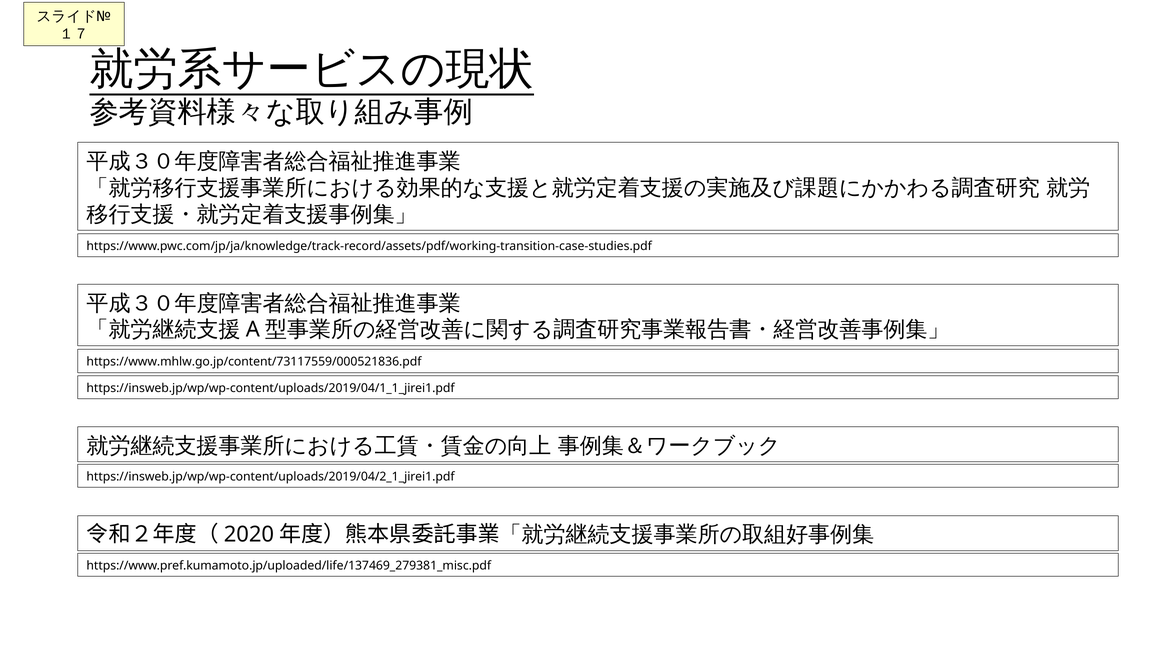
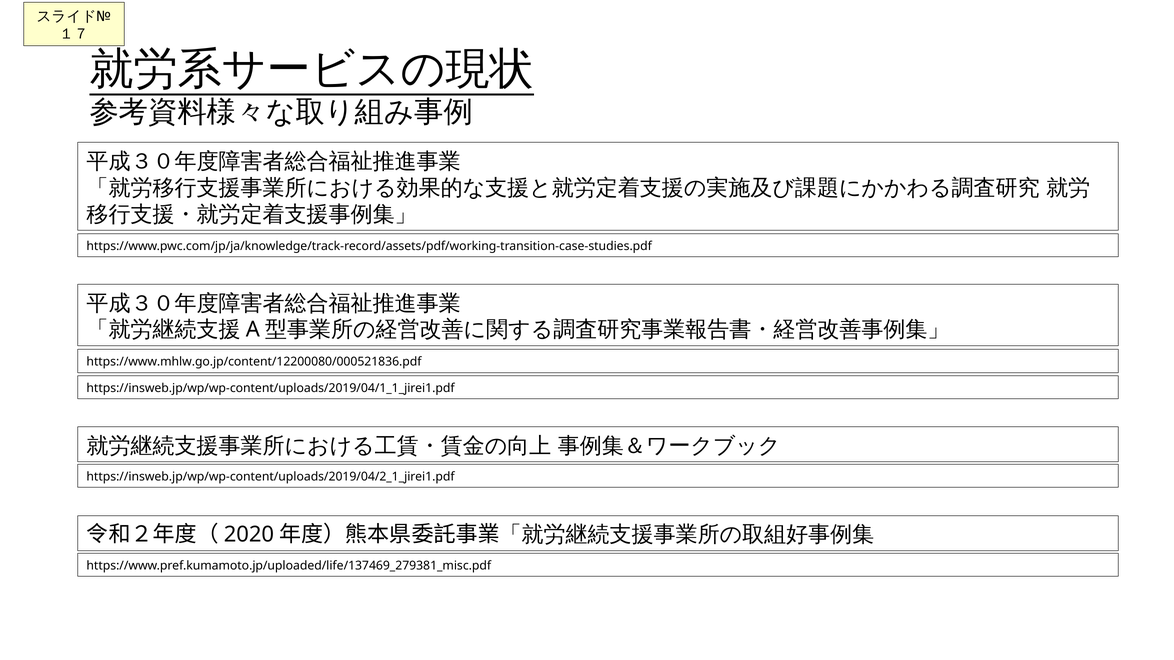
https://www.mhlw.go.jp/content/73117559/000521836.pdf: https://www.mhlw.go.jp/content/73117559/000521836.pdf -> https://www.mhlw.go.jp/content/12200080/000521836.pdf
